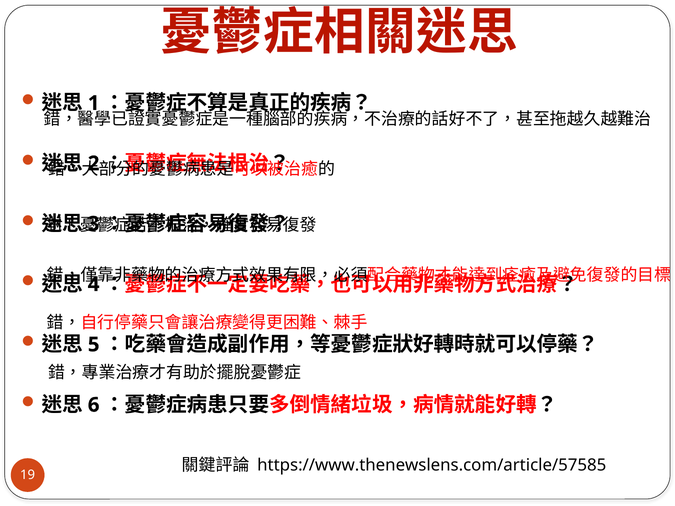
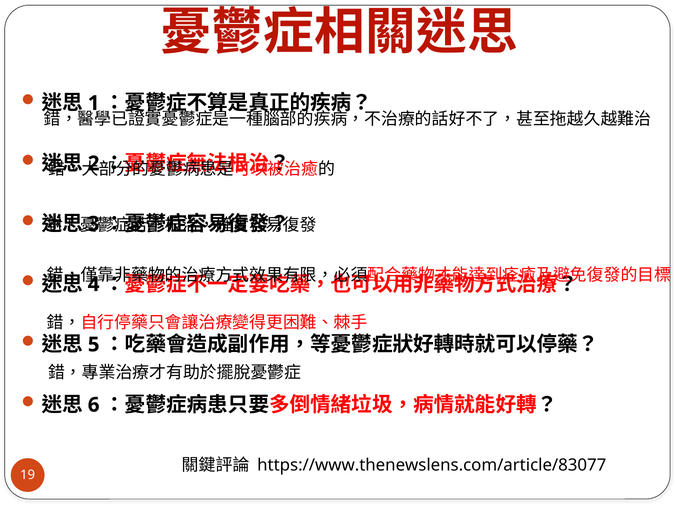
https://www.thenewslens.com/article/57585: https://www.thenewslens.com/article/57585 -> https://www.thenewslens.com/article/83077
